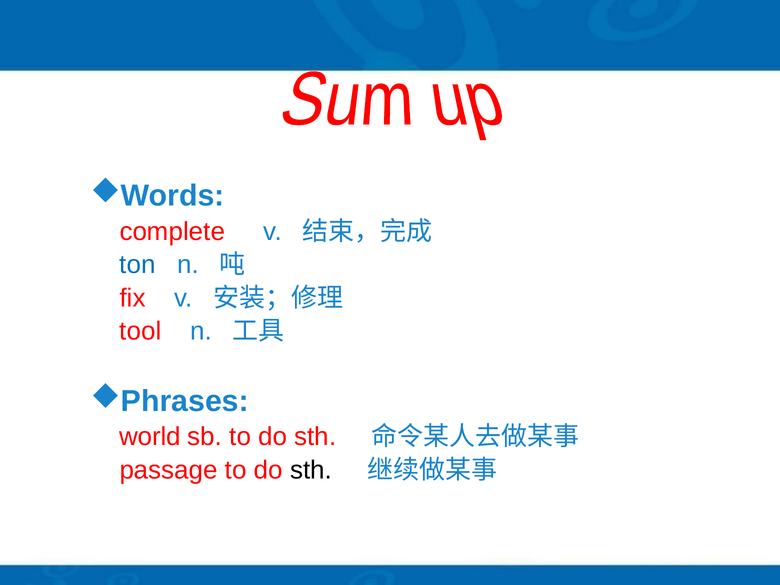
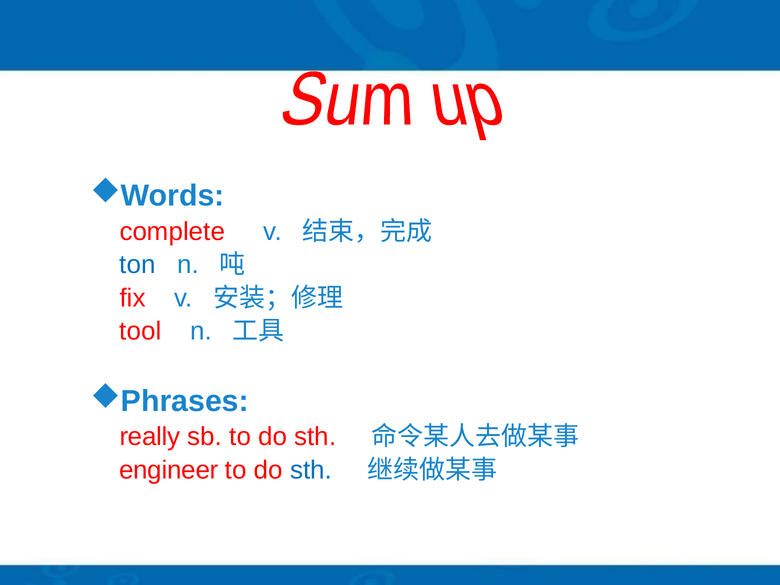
world: world -> really
passage: passage -> engineer
sth at (311, 470) colour: black -> blue
